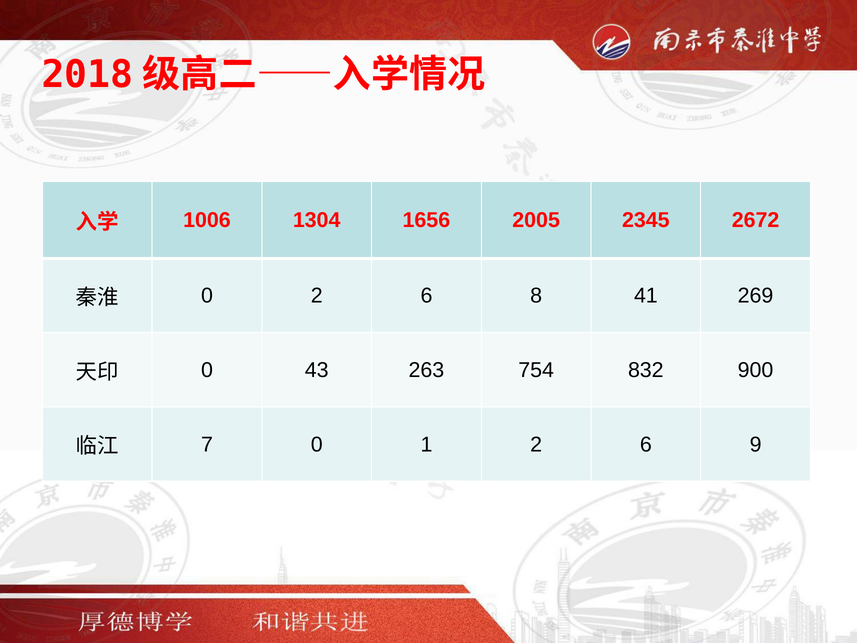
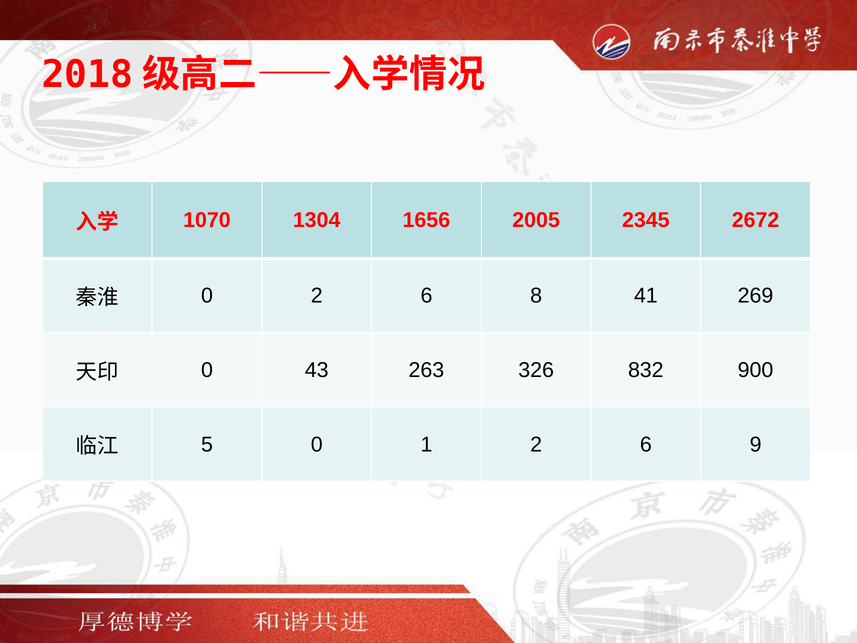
1006: 1006 -> 1070
754: 754 -> 326
7: 7 -> 5
